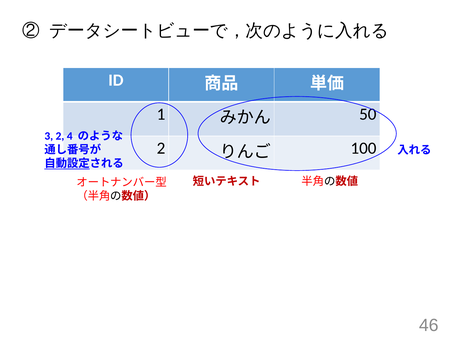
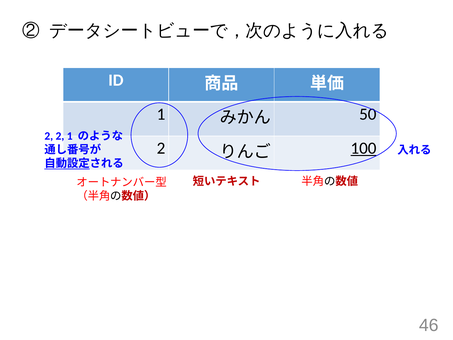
3 at (49, 136): 3 -> 2
2 4: 4 -> 1
100 underline: none -> present
